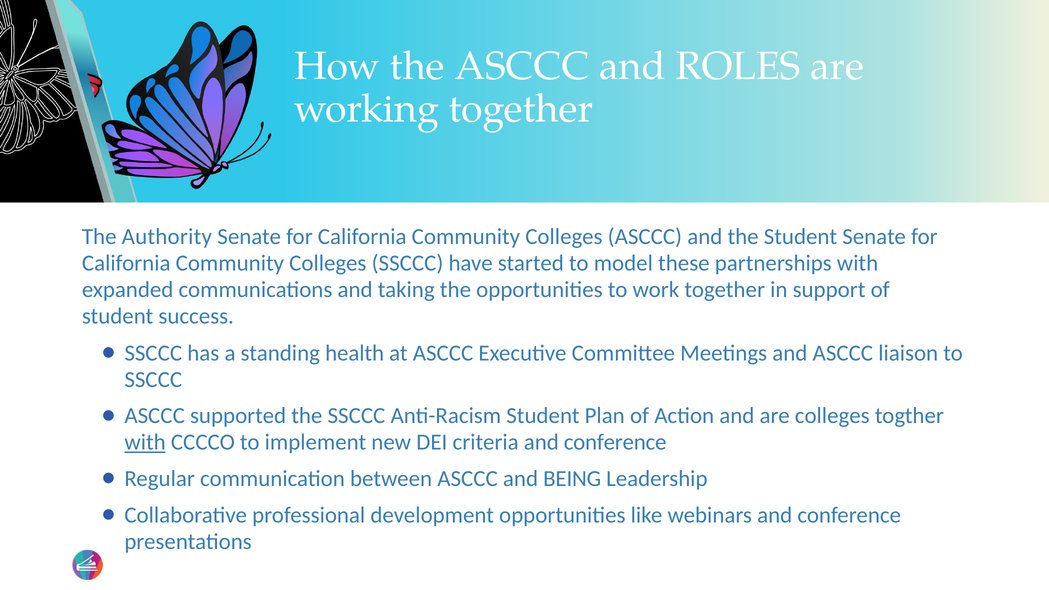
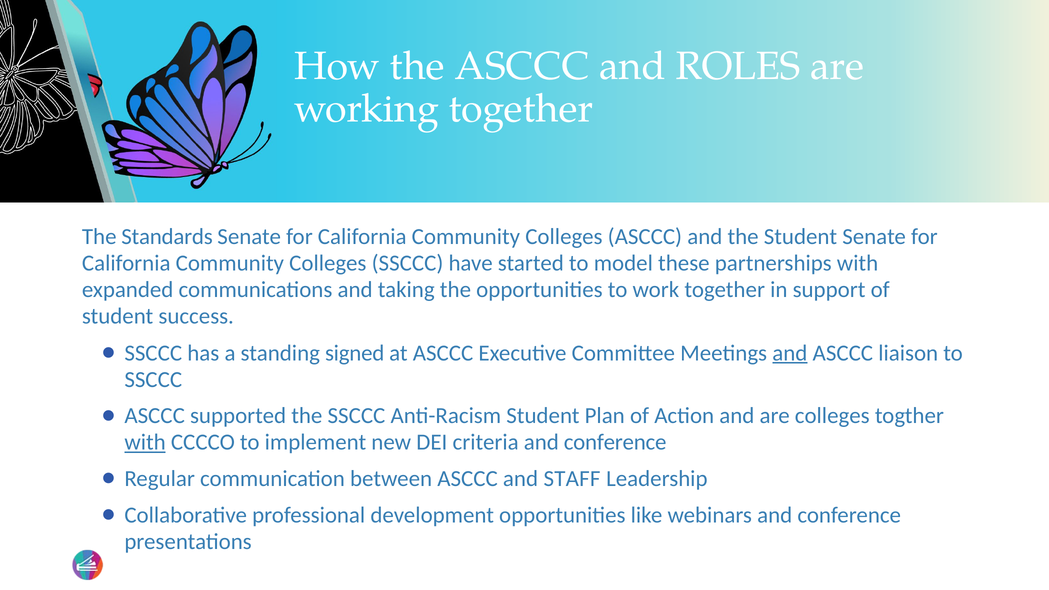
Authority: Authority -> Standards
health: health -> signed
and at (790, 353) underline: none -> present
BEING: BEING -> STAFF
